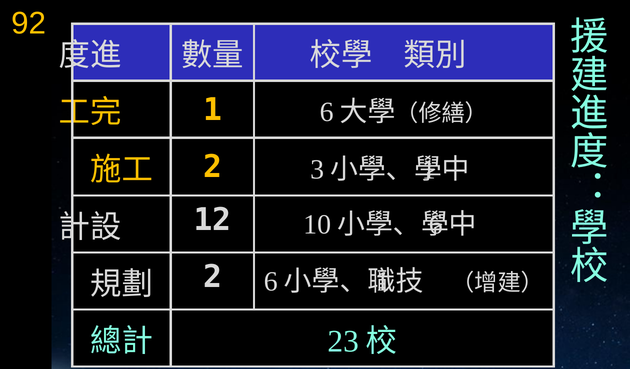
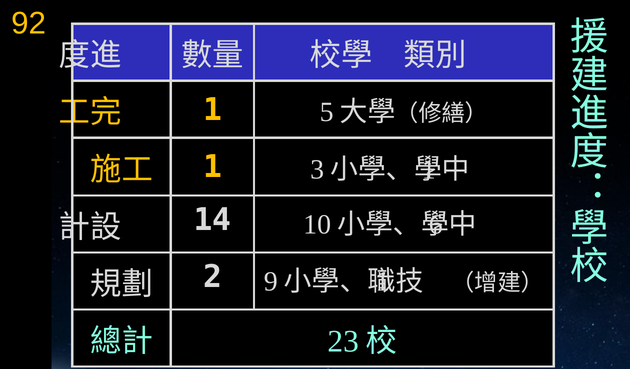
1 6: 6 -> 5
2 at (212, 167): 2 -> 1
12: 12 -> 14
2 6: 6 -> 9
